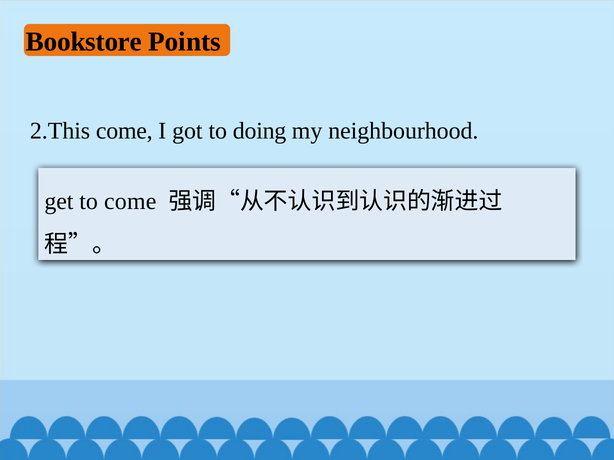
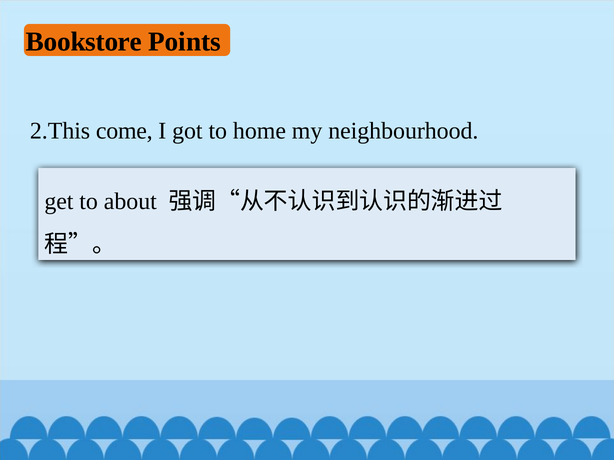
doing: doing -> home
to come: come -> about
